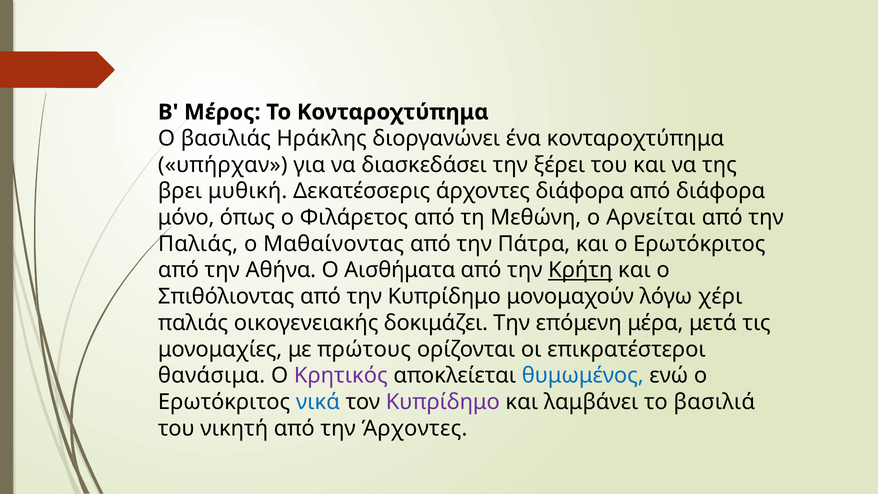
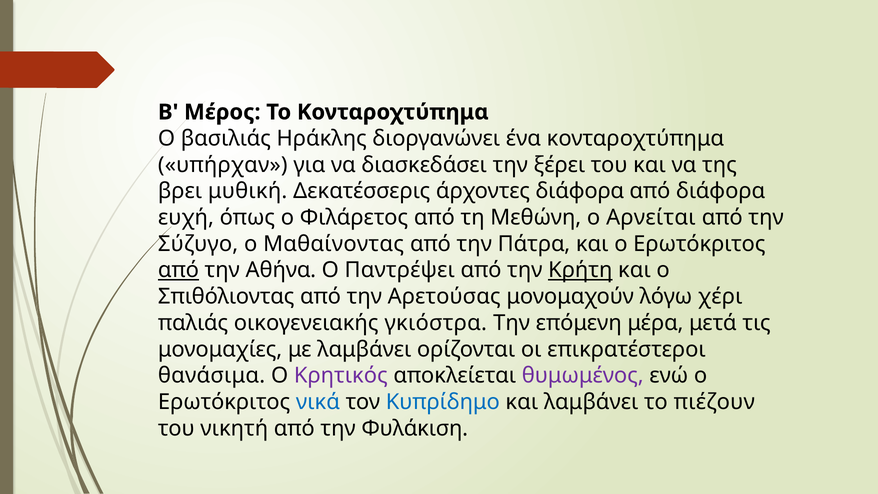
μόνο: μόνο -> ευχή
Παλιάς at (198, 244): Παλιάς -> Σύζυγο
από at (178, 270) underline: none -> present
Αισθήματα: Αισθήματα -> Παντρέψει
την Κυπρίδημο: Κυπρίδημο -> Αρετούσας
δοκιμάζει: δοκιμάζει -> γκιόστρα
με πρώτους: πρώτους -> λαμβάνει
θυμωμένος colour: blue -> purple
Κυπρίδημο at (443, 402) colour: purple -> blue
βασιλιά: βασιλιά -> πιέζουν
την Άρχοντες: Άρχοντες -> Φυλάκιση
